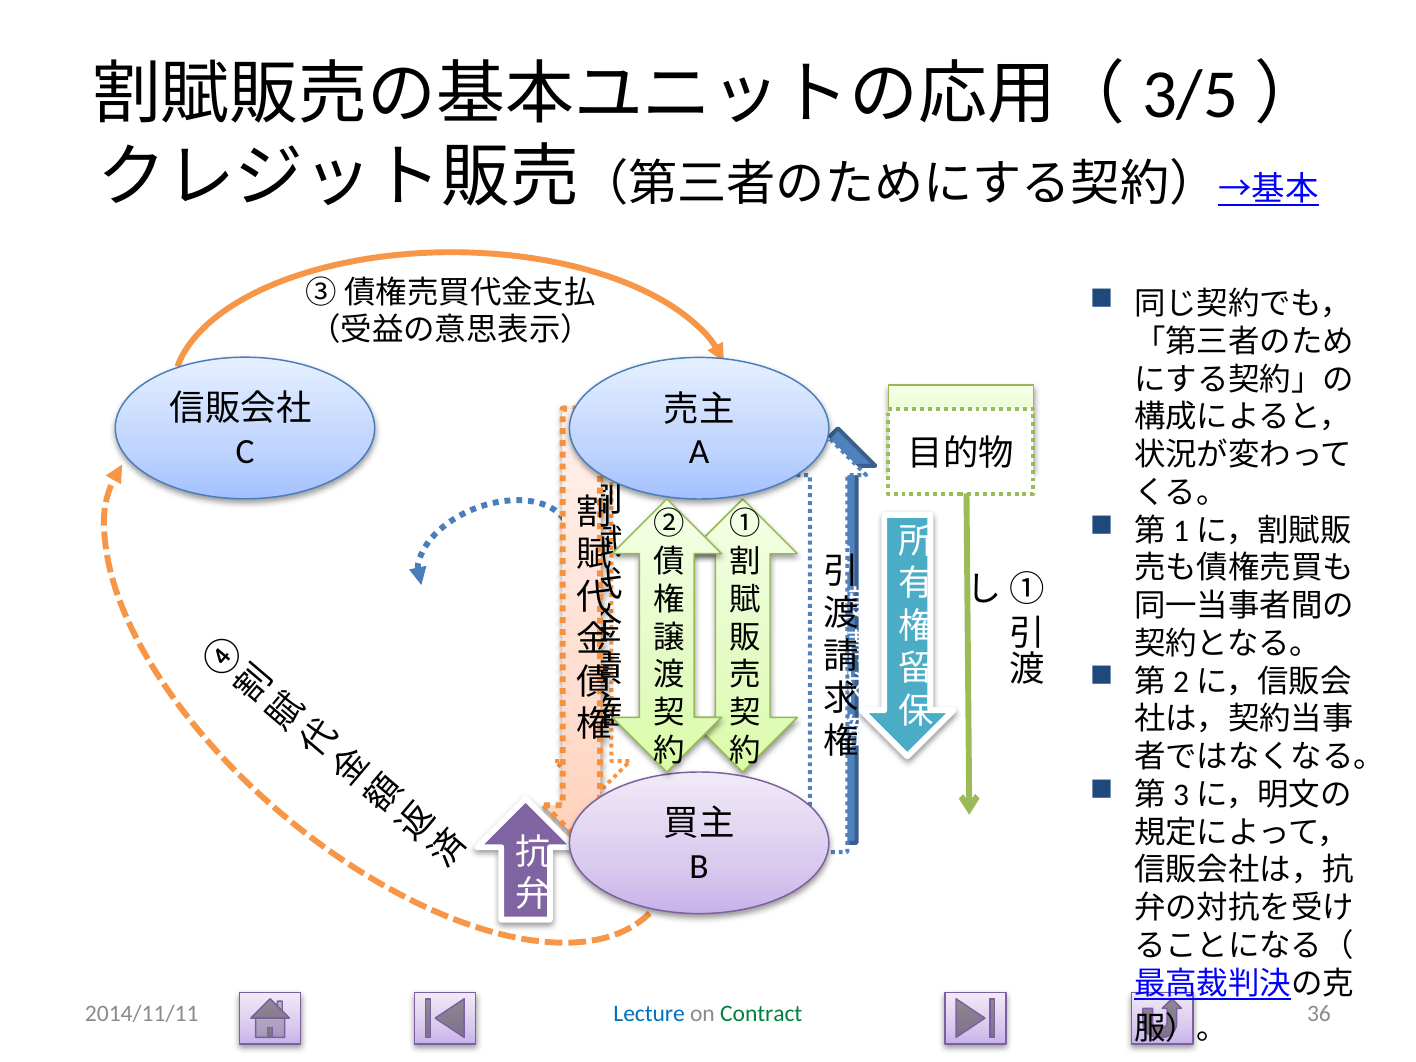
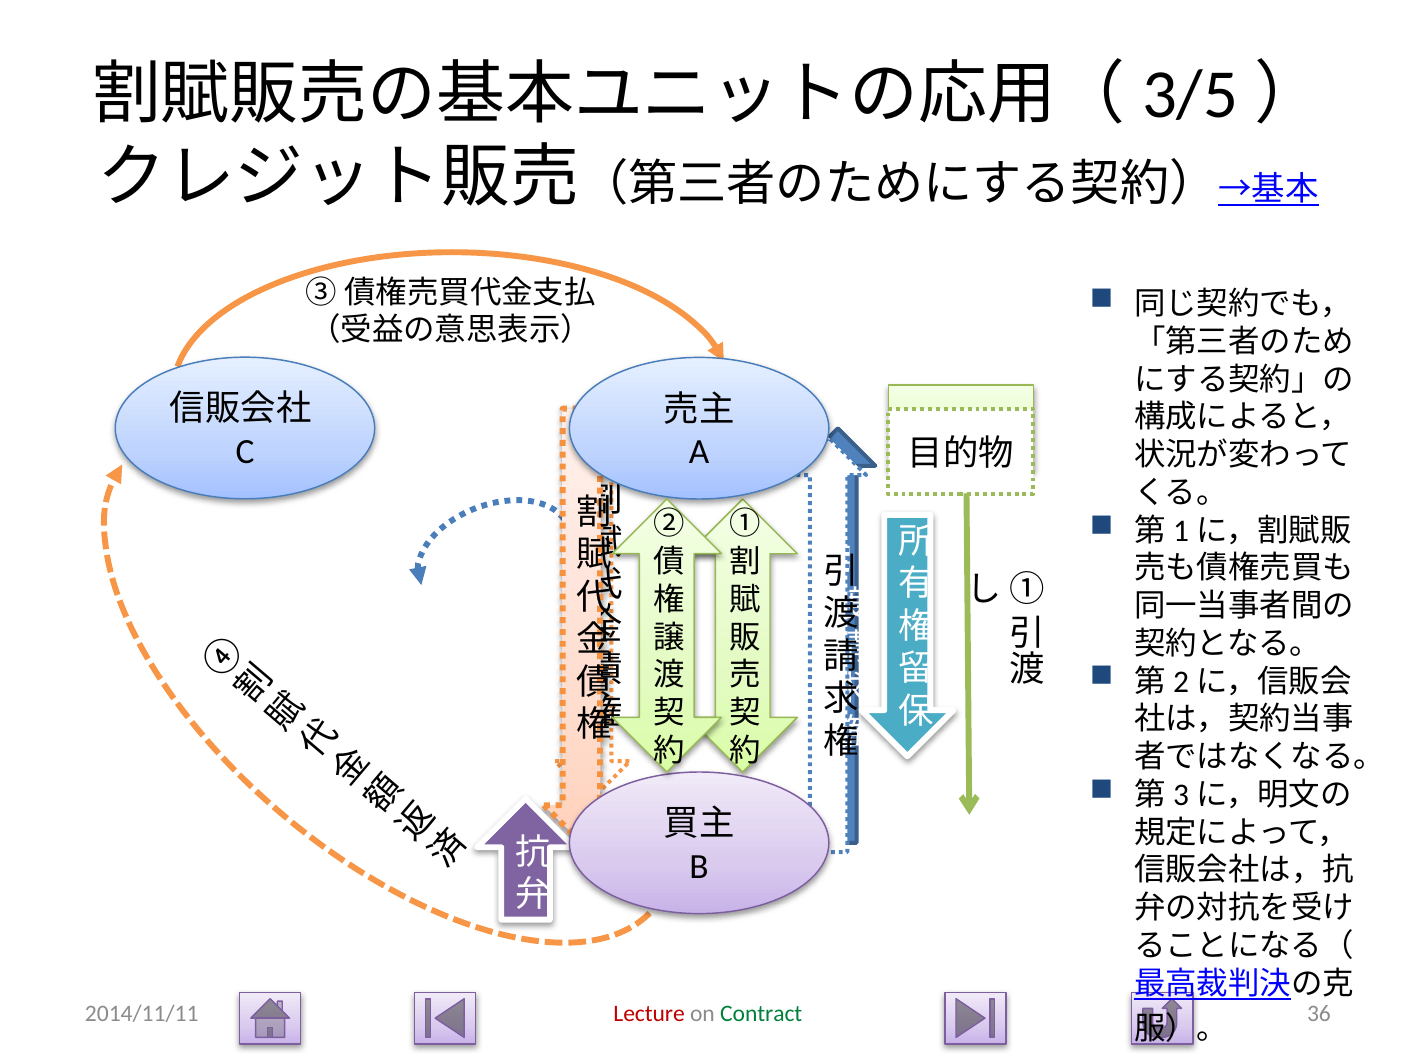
Lecture colour: blue -> red
